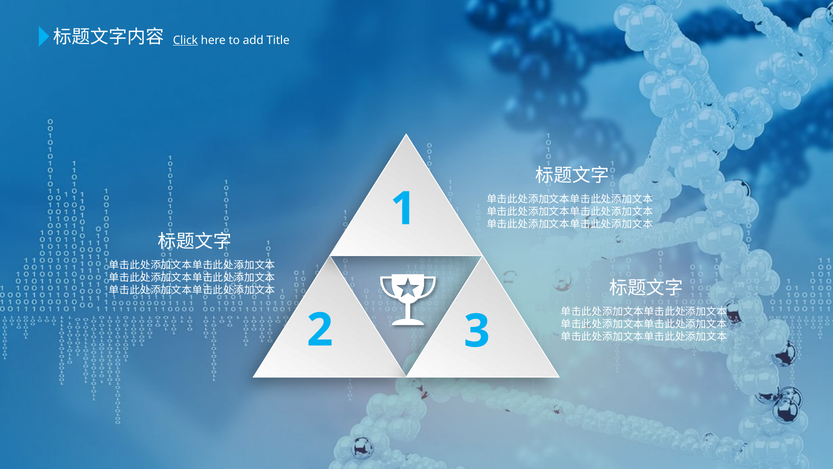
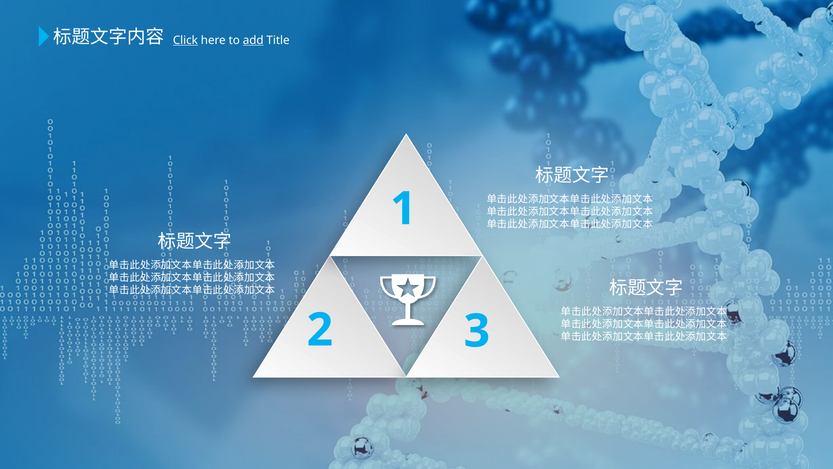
add underline: none -> present
